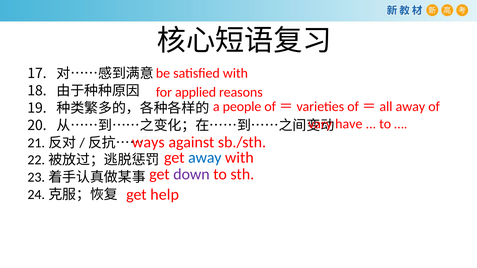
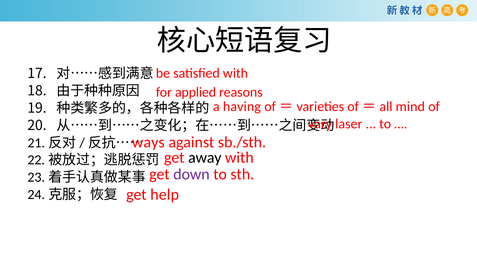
people: people -> having
of＝all away: away -> mind
have: have -> laser
away at (205, 158) colour: blue -> black
